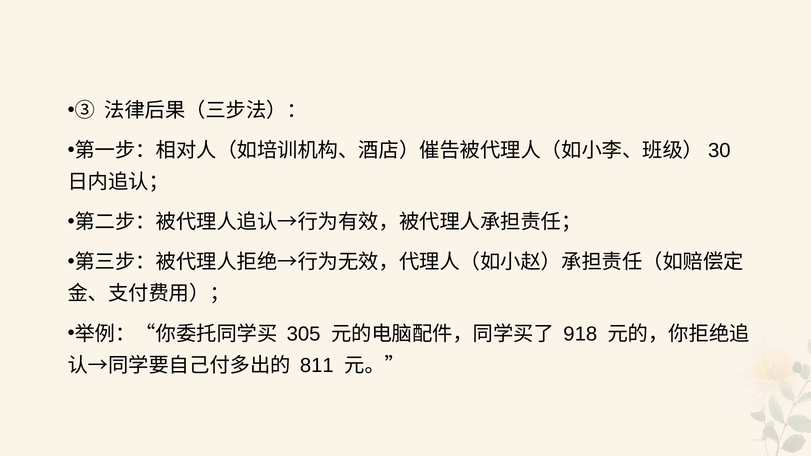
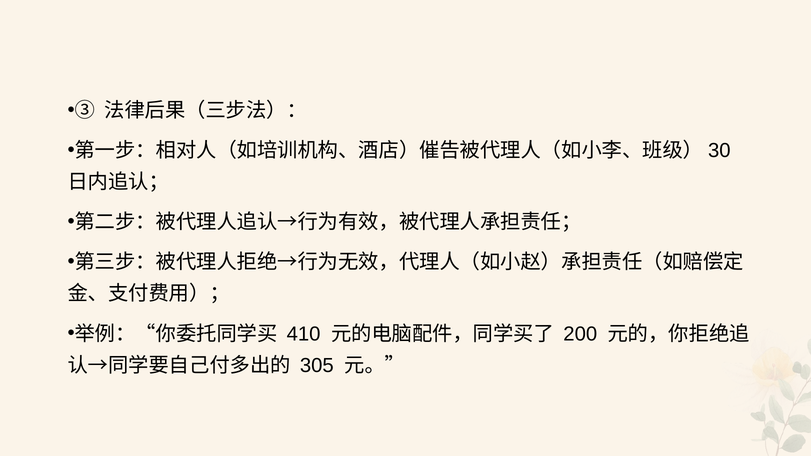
305: 305 -> 410
918: 918 -> 200
811: 811 -> 305
